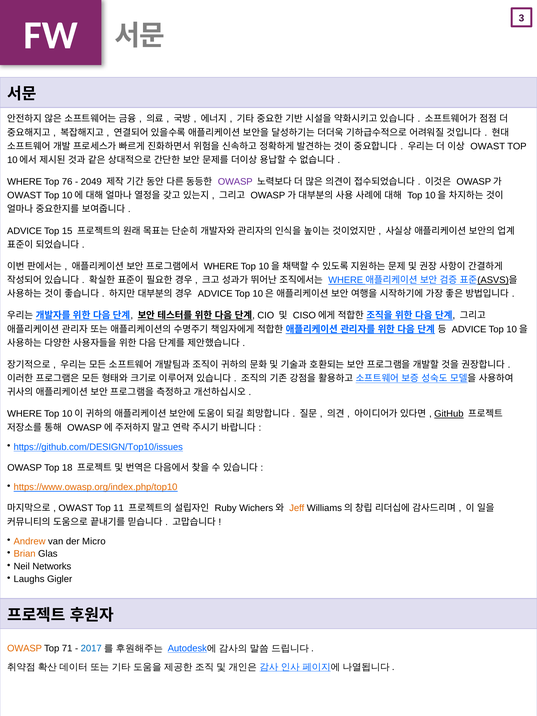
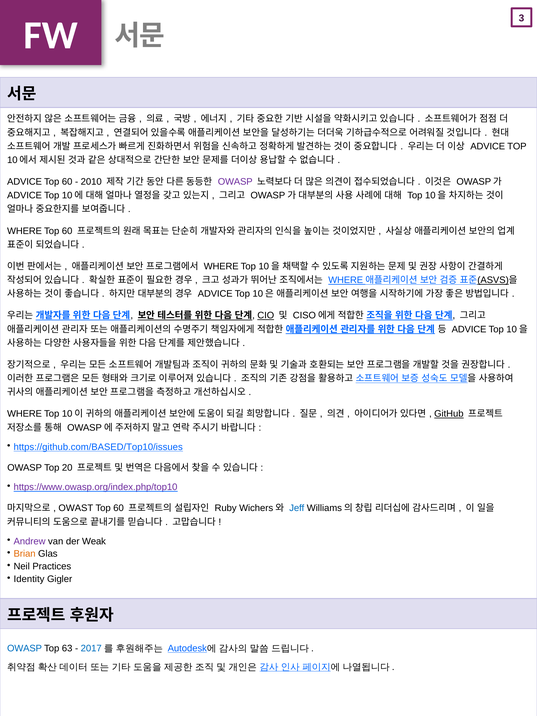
OWAST at (488, 146): OWAST -> ADVICE
WHERE at (25, 182): WHERE -> ADVICE
76 at (67, 182): 76 -> 60
2049: 2049 -> 2010
OWAST at (24, 195): OWAST -> ADVICE
ADVICE at (25, 231): ADVICE -> WHERE
15 at (67, 231): 15 -> 60
CIO underline: none -> present
https://github.com/DESIGN/Top10/issues: https://github.com/DESIGN/Top10/issues -> https://github.com/BASED/Top10/issues
18: 18 -> 20
https://www.owasp.org/index.php/top10 colour: orange -> purple
11 at (119, 508): 11 -> 60
Jeff colour: orange -> blue
Andrew colour: orange -> purple
Micro: Micro -> Weak
Networks: Networks -> Practices
Laughs: Laughs -> Identity
OWASP at (25, 648) colour: orange -> blue
71: 71 -> 63
